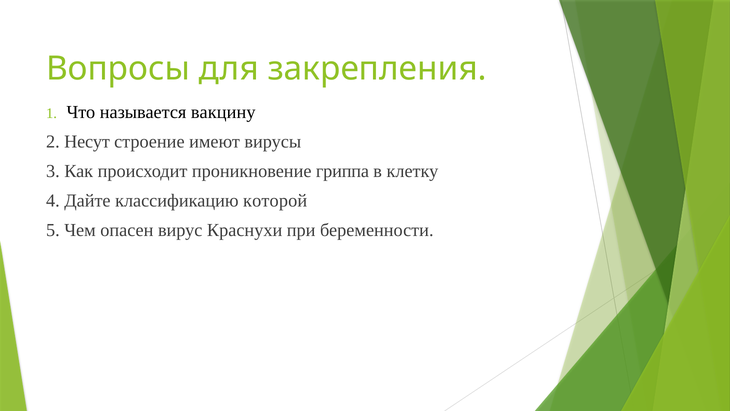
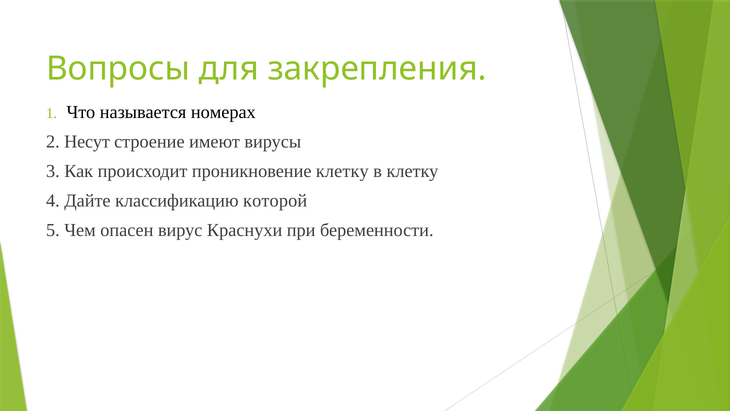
вакцину: вакцину -> номерах
проникновение гриппа: гриппа -> клетку
